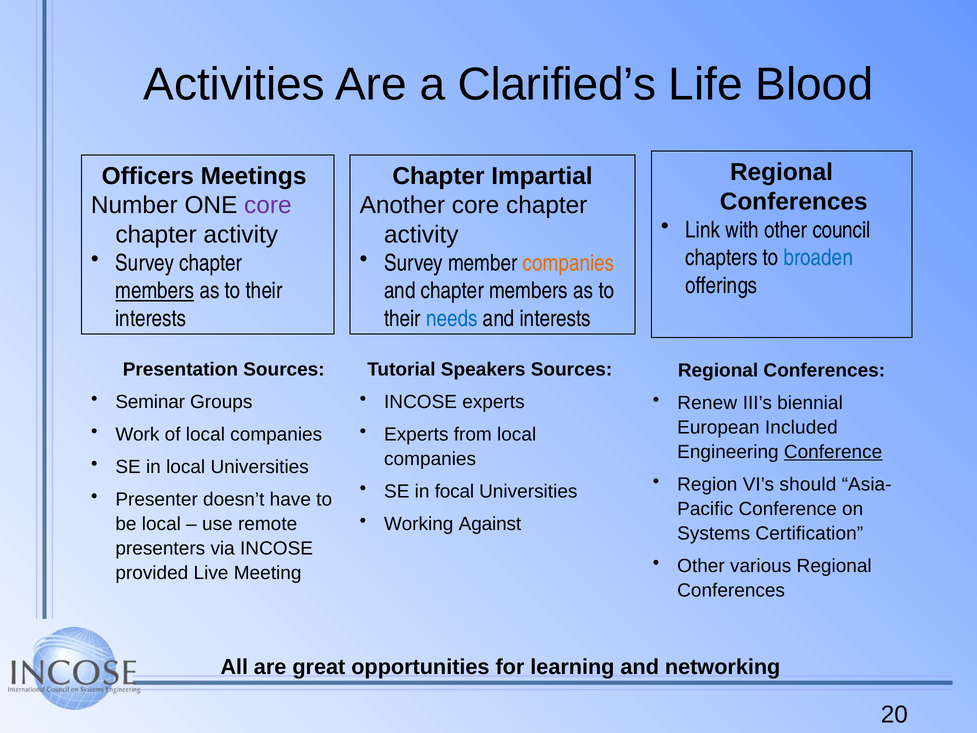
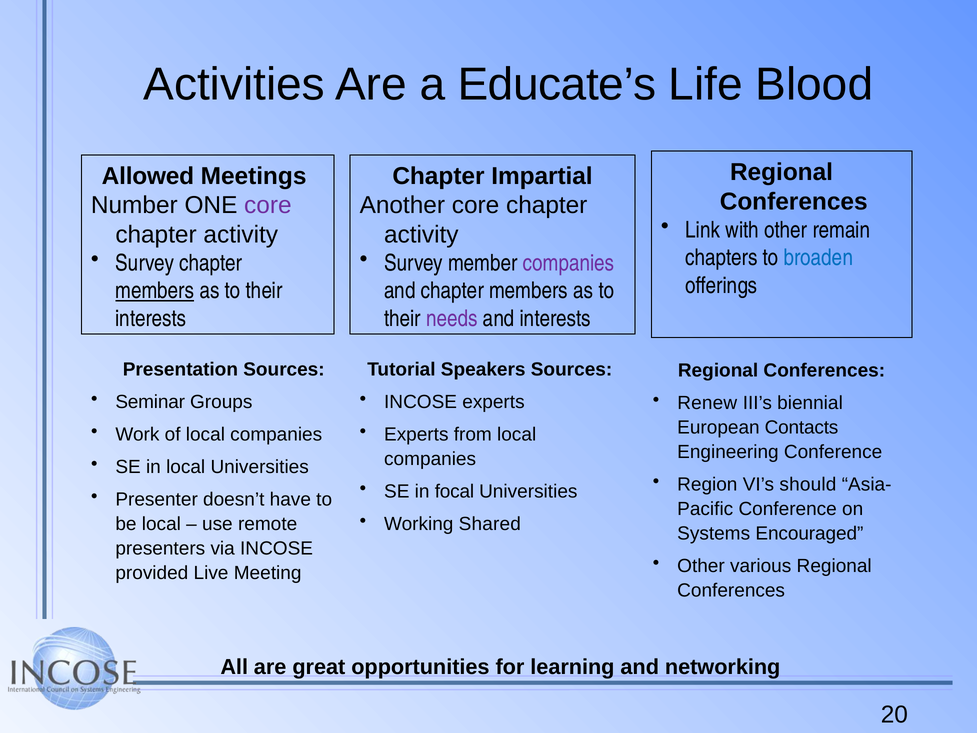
Clarified’s: Clarified’s -> Educate’s
Officers: Officers -> Allowed
council: council -> remain
companies at (569, 263) colour: orange -> purple
needs colour: blue -> purple
Included: Included -> Contacts
Conference at (833, 452) underline: present -> none
Against: Against -> Shared
Certification: Certification -> Encouraged
